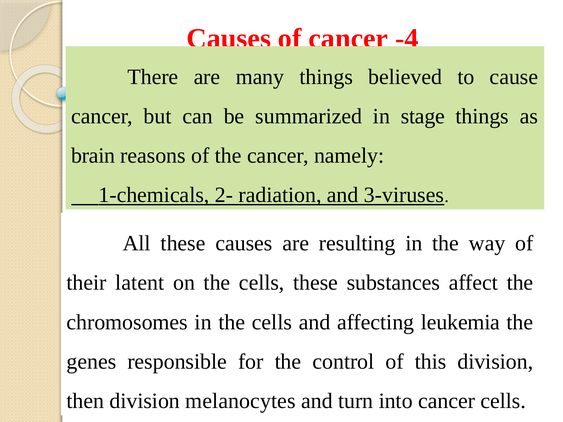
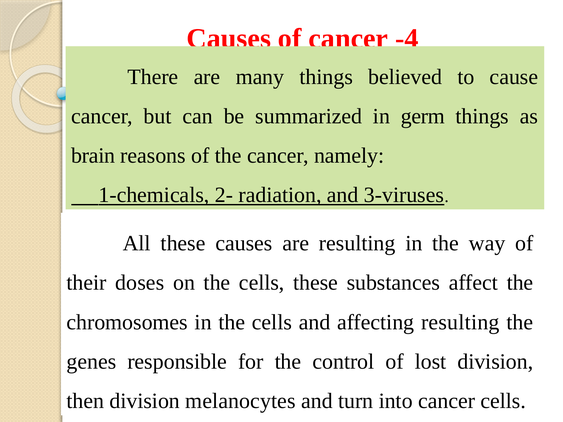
stage: stage -> germ
latent: latent -> doses
affecting leukemia: leukemia -> resulting
this: this -> lost
